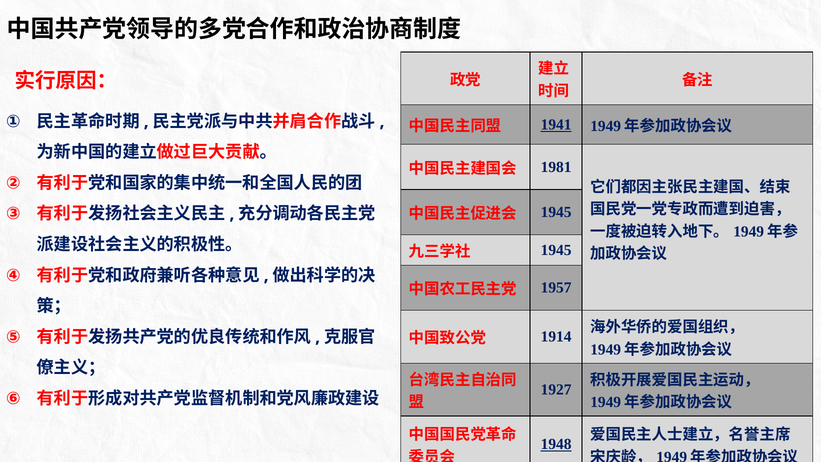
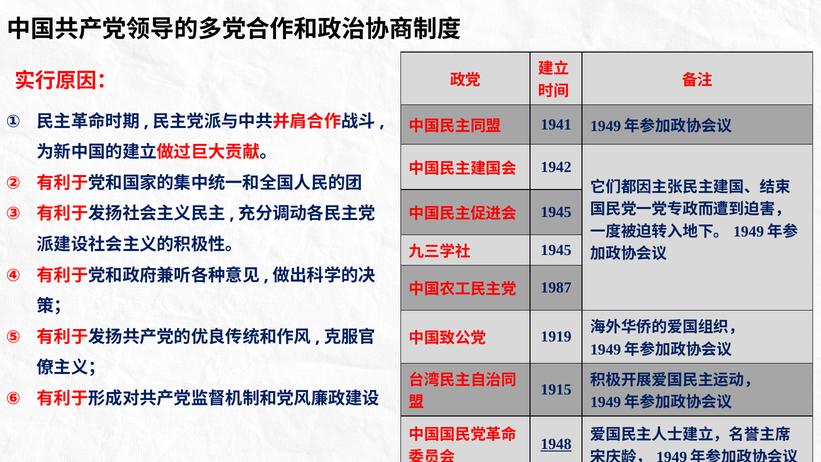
1941 underline: present -> none
1981: 1981 -> 1942
1957: 1957 -> 1987
1914: 1914 -> 1919
1927: 1927 -> 1915
